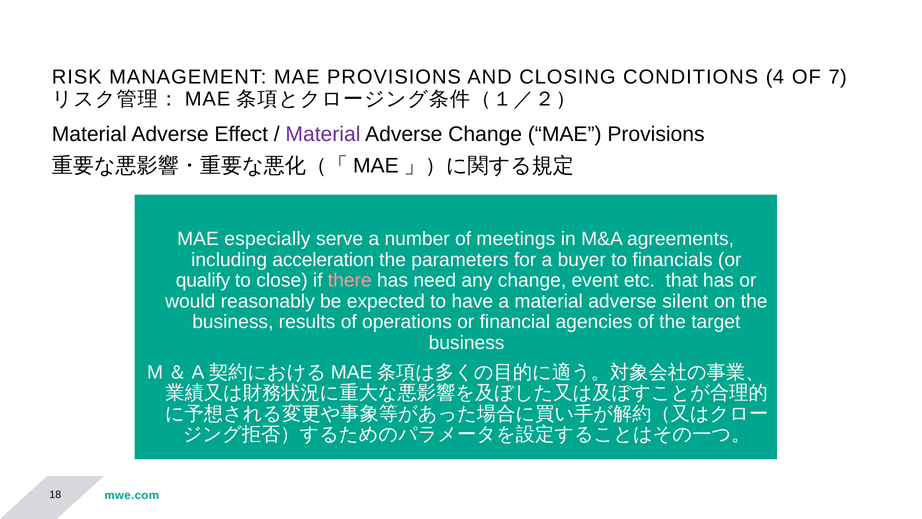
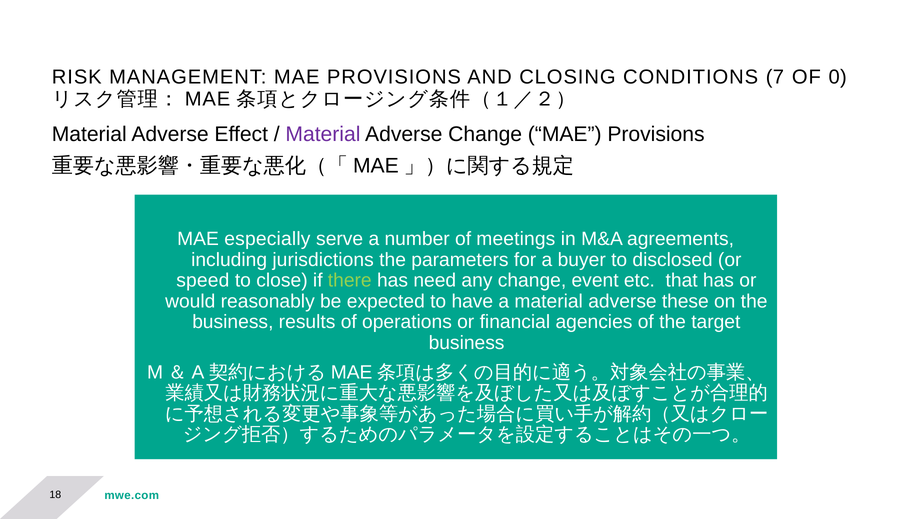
4: 4 -> 7
7: 7 -> 0
acceleration: acceleration -> jurisdictions
financials: financials -> disclosed
qualify: qualify -> speed
there colour: pink -> light green
silent: silent -> these
